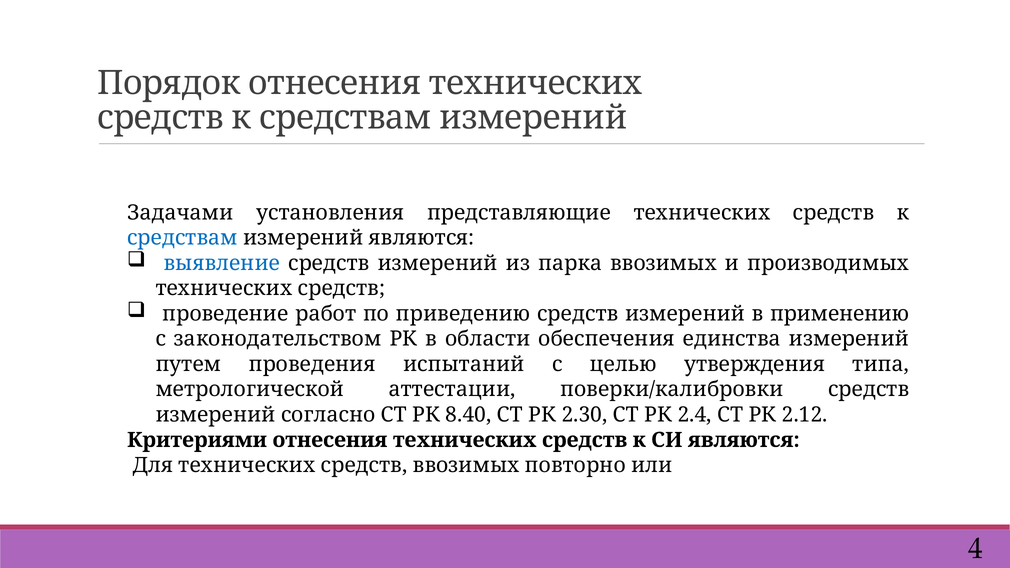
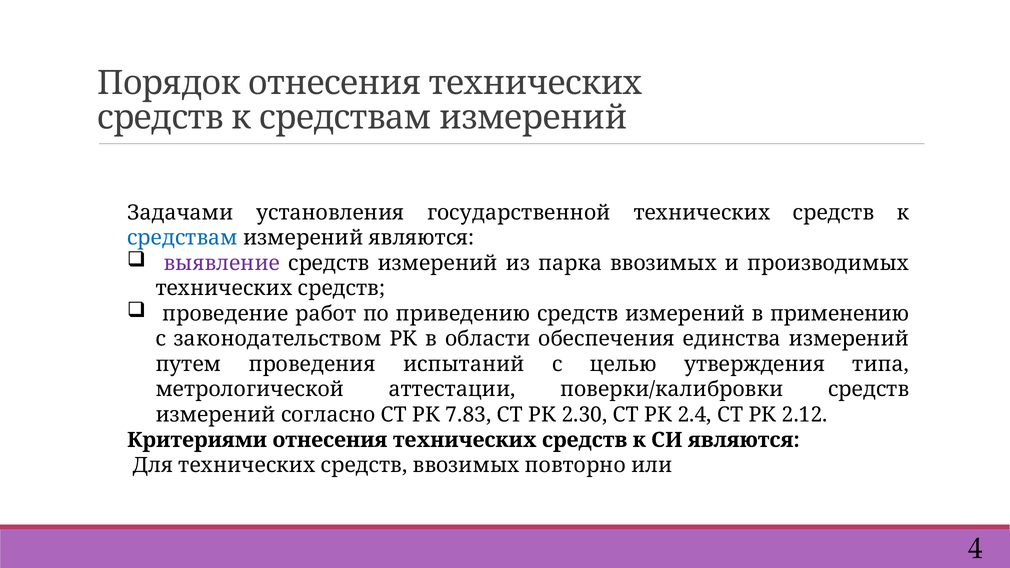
представляющие: представляющие -> государственной
выявление colour: blue -> purple
8.40: 8.40 -> 7.83
